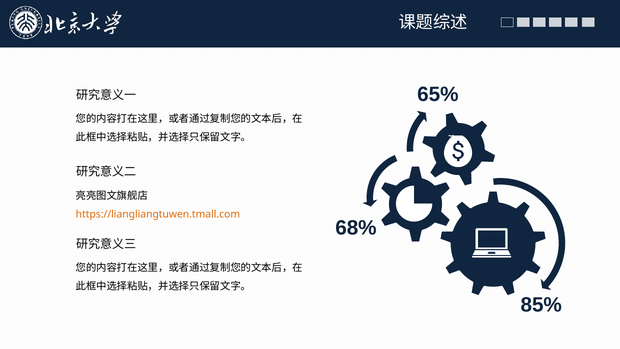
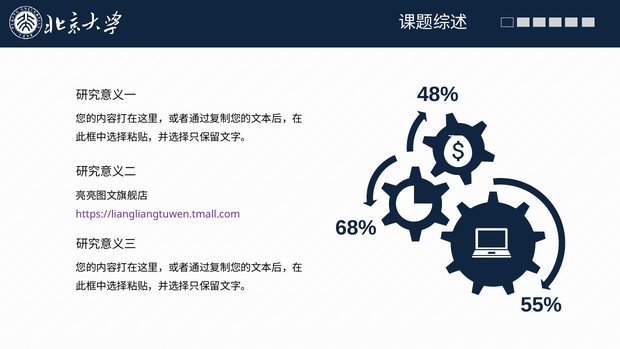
65%: 65% -> 48%
https://liangliangtuwen.tmall.com colour: orange -> purple
85%: 85% -> 55%
